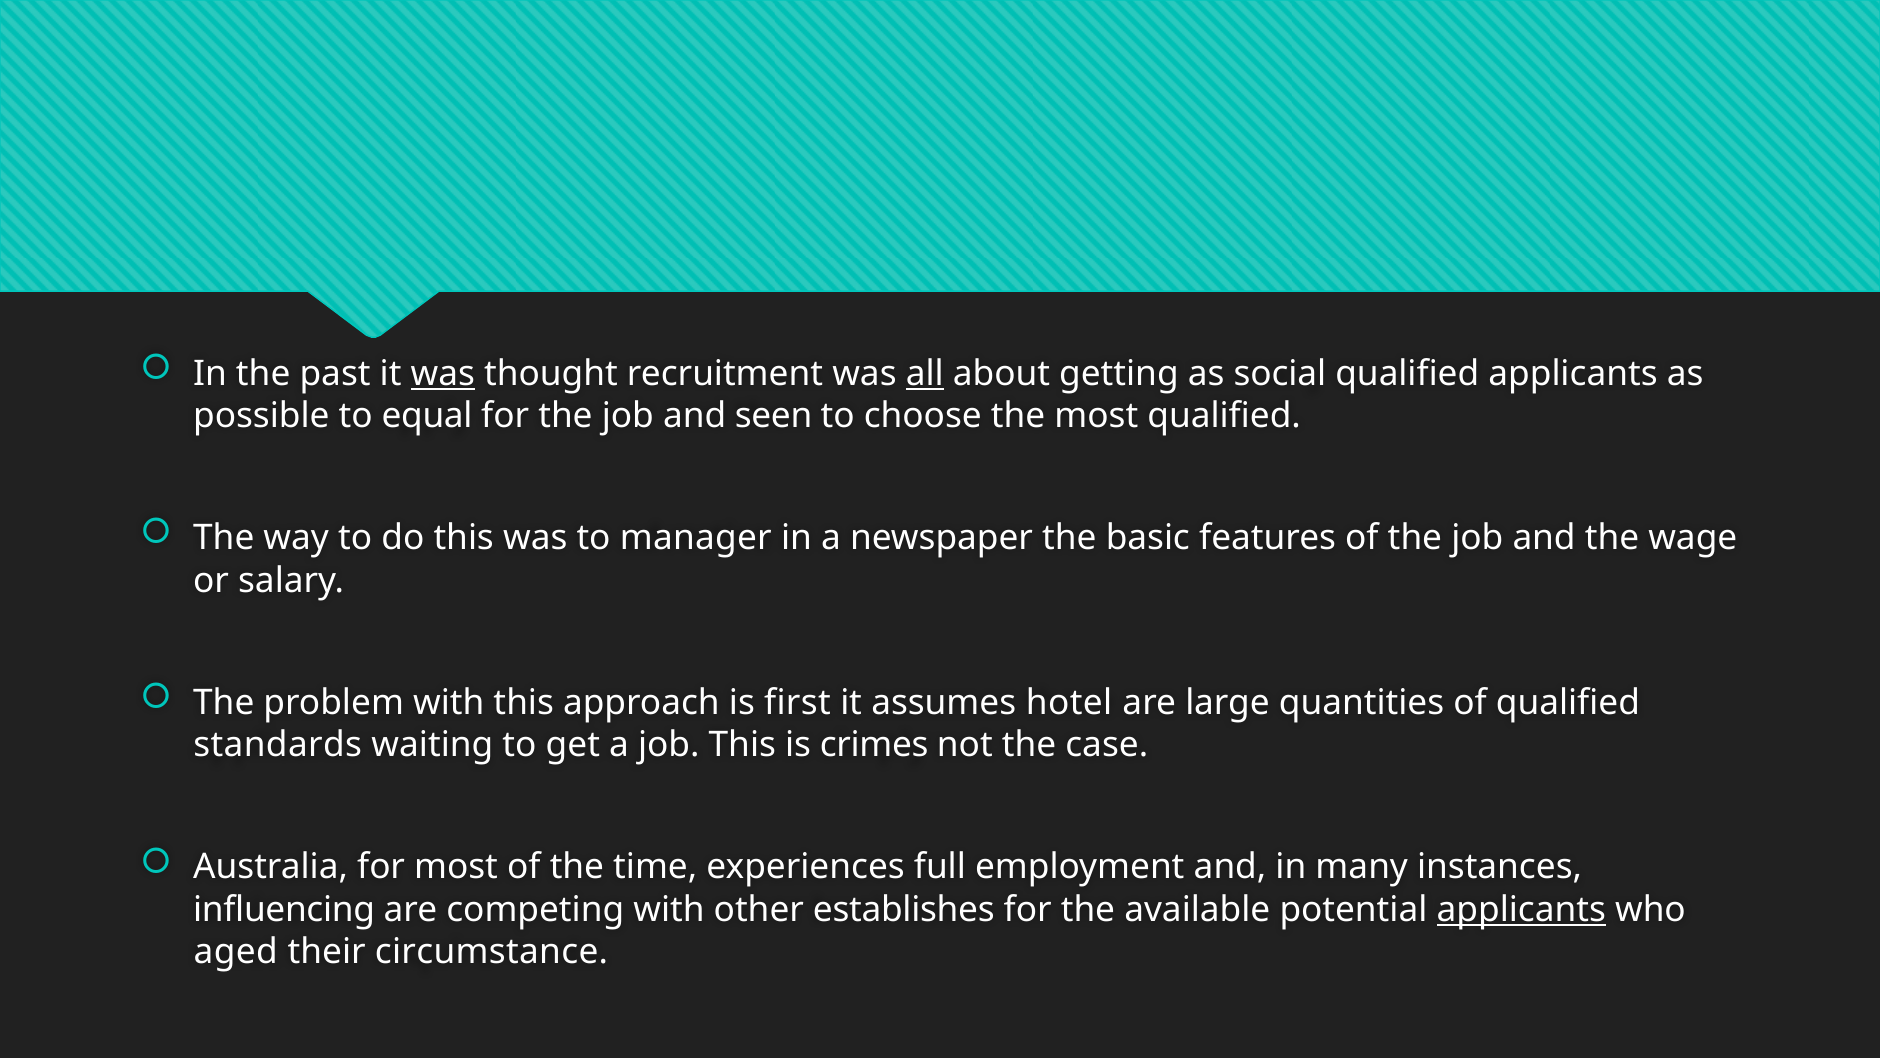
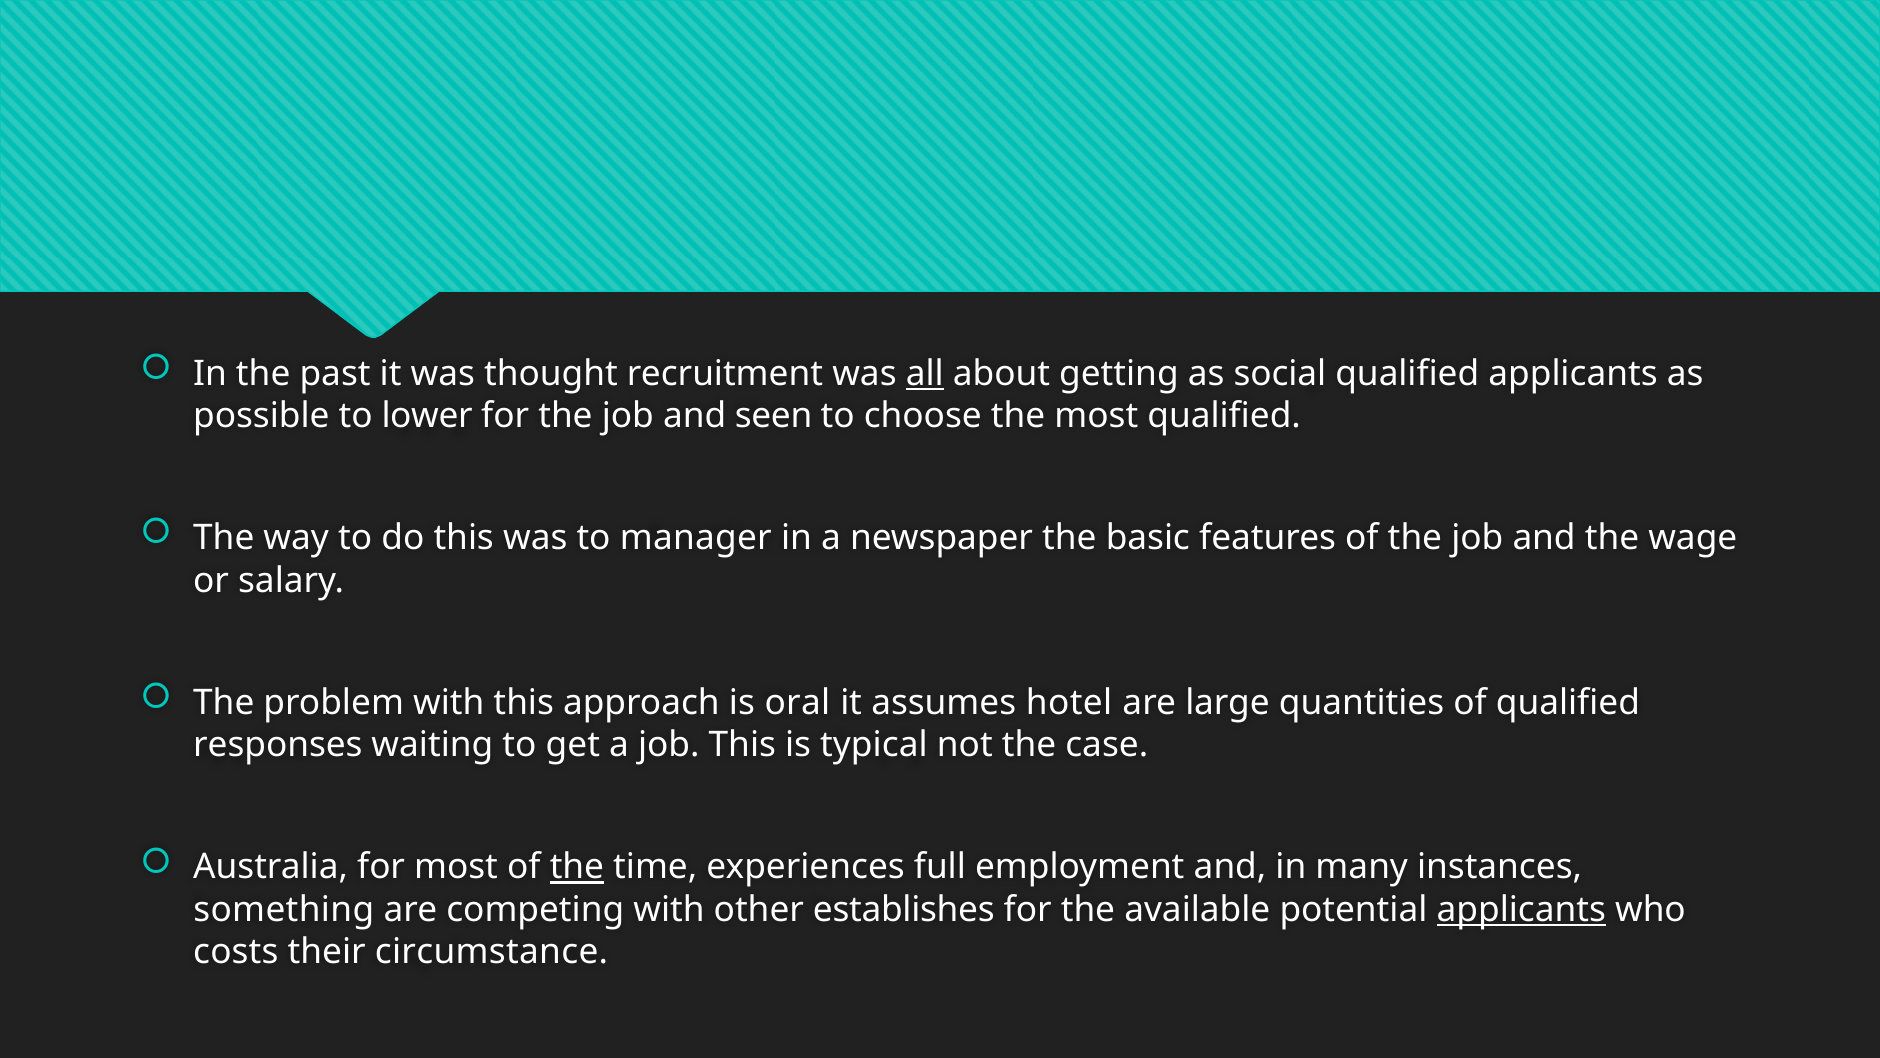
was at (443, 373) underline: present -> none
equal: equal -> lower
first: first -> oral
standards: standards -> responses
crimes: crimes -> typical
the at (577, 867) underline: none -> present
influencing: influencing -> something
aged: aged -> costs
